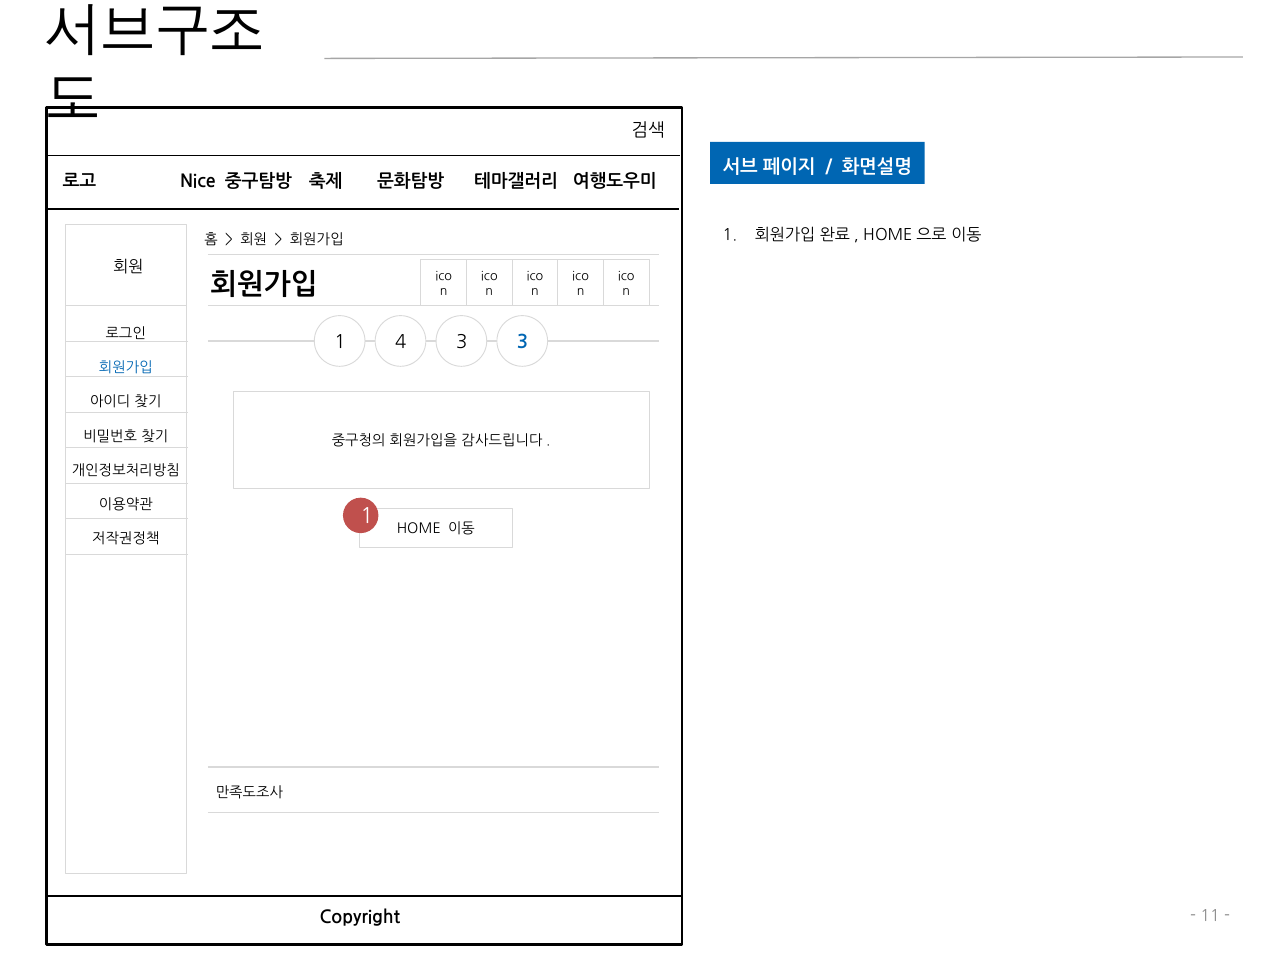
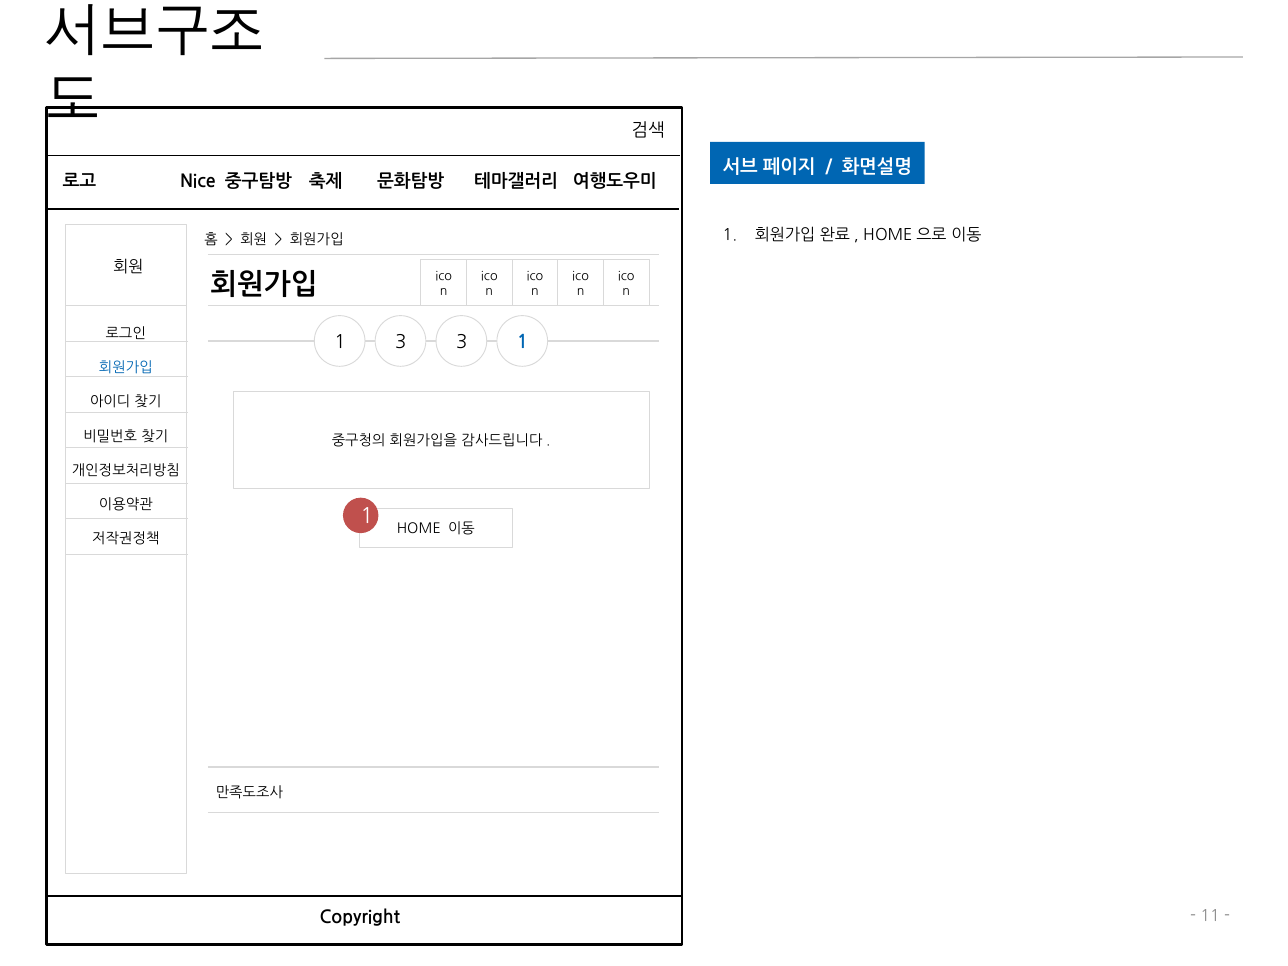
1 4: 4 -> 3
3 3: 3 -> 1
